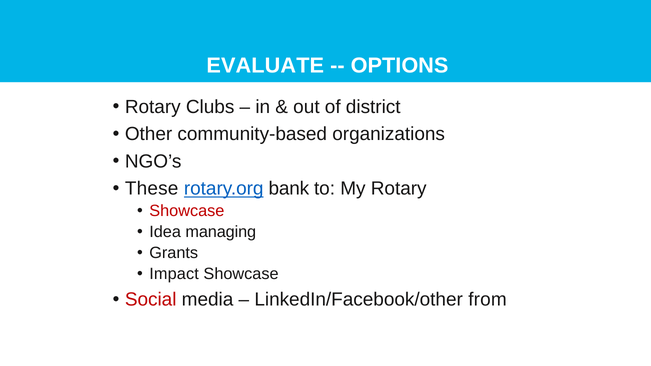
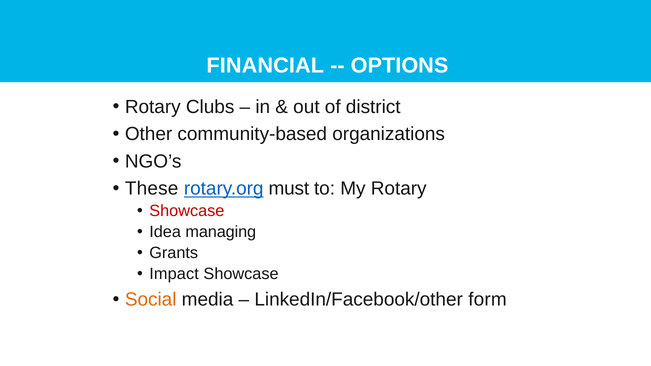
EVALUATE: EVALUATE -> FINANCIAL
bank: bank -> must
Social colour: red -> orange
from: from -> form
